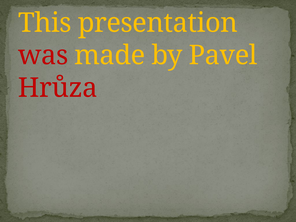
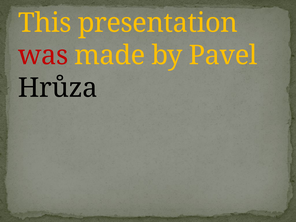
Hrůza colour: red -> black
